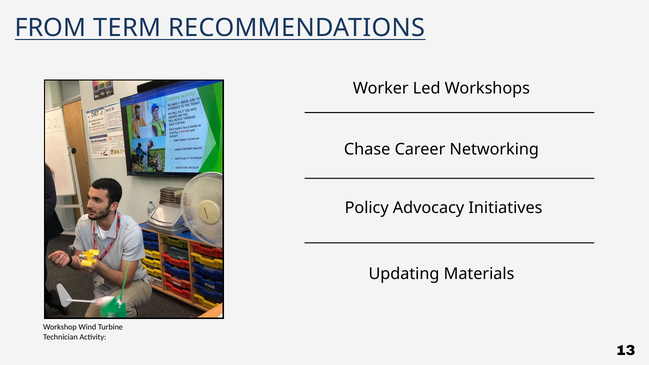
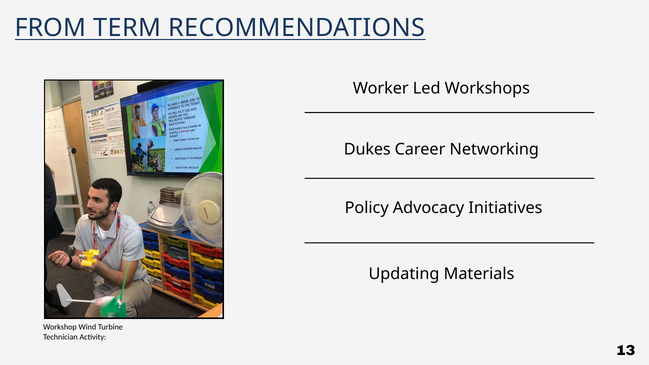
Chase: Chase -> Dukes
